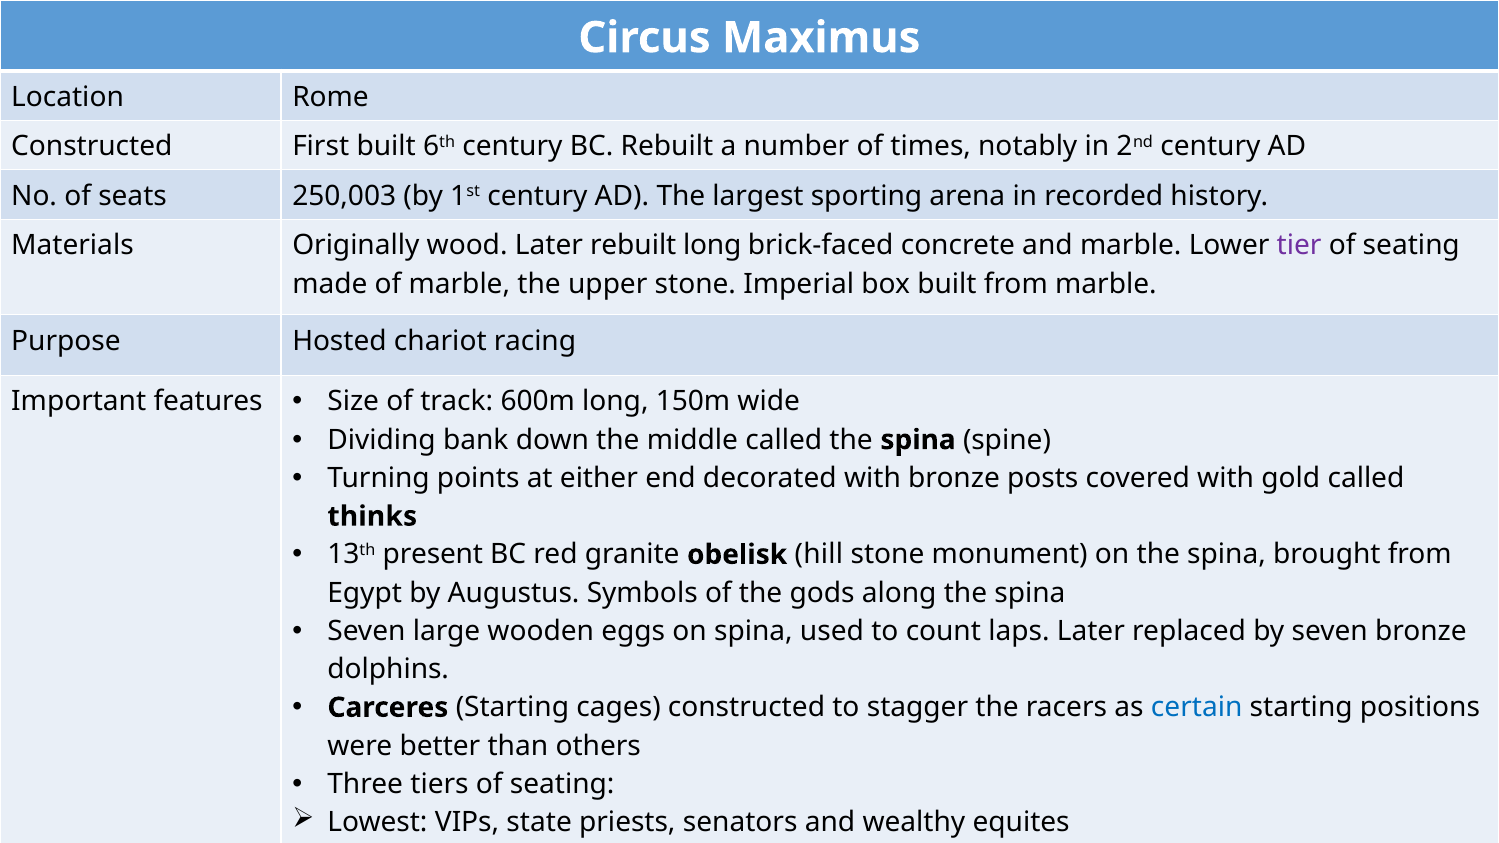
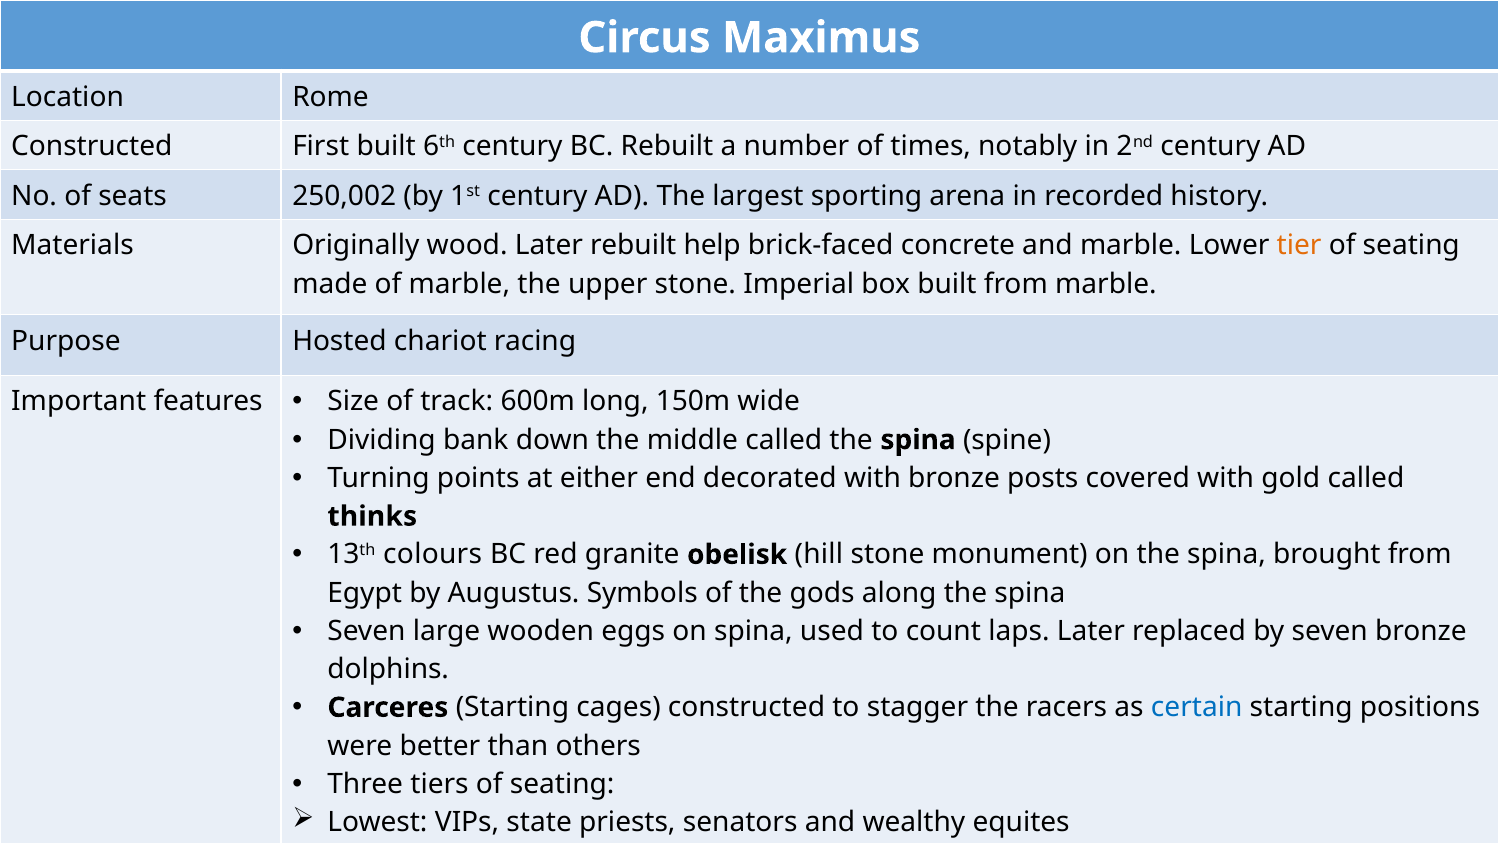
250,003: 250,003 -> 250,002
rebuilt long: long -> help
tier colour: purple -> orange
present: present -> colours
